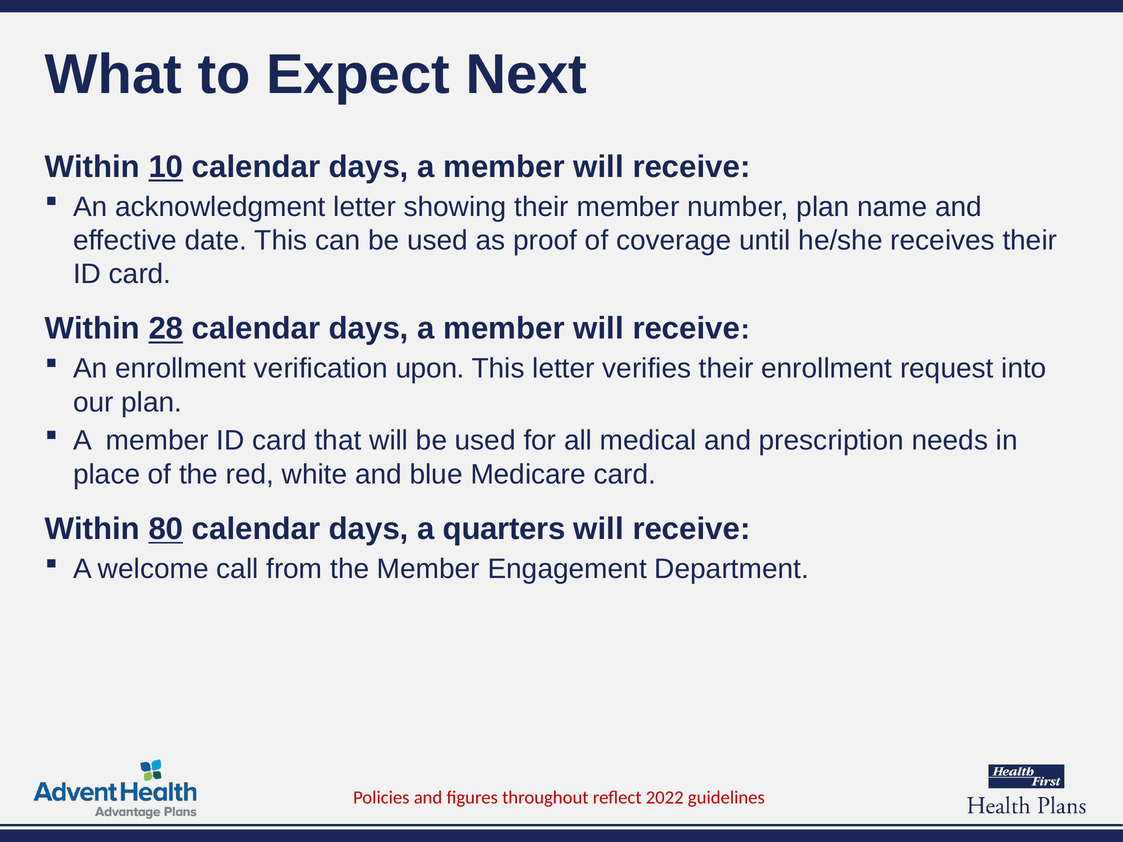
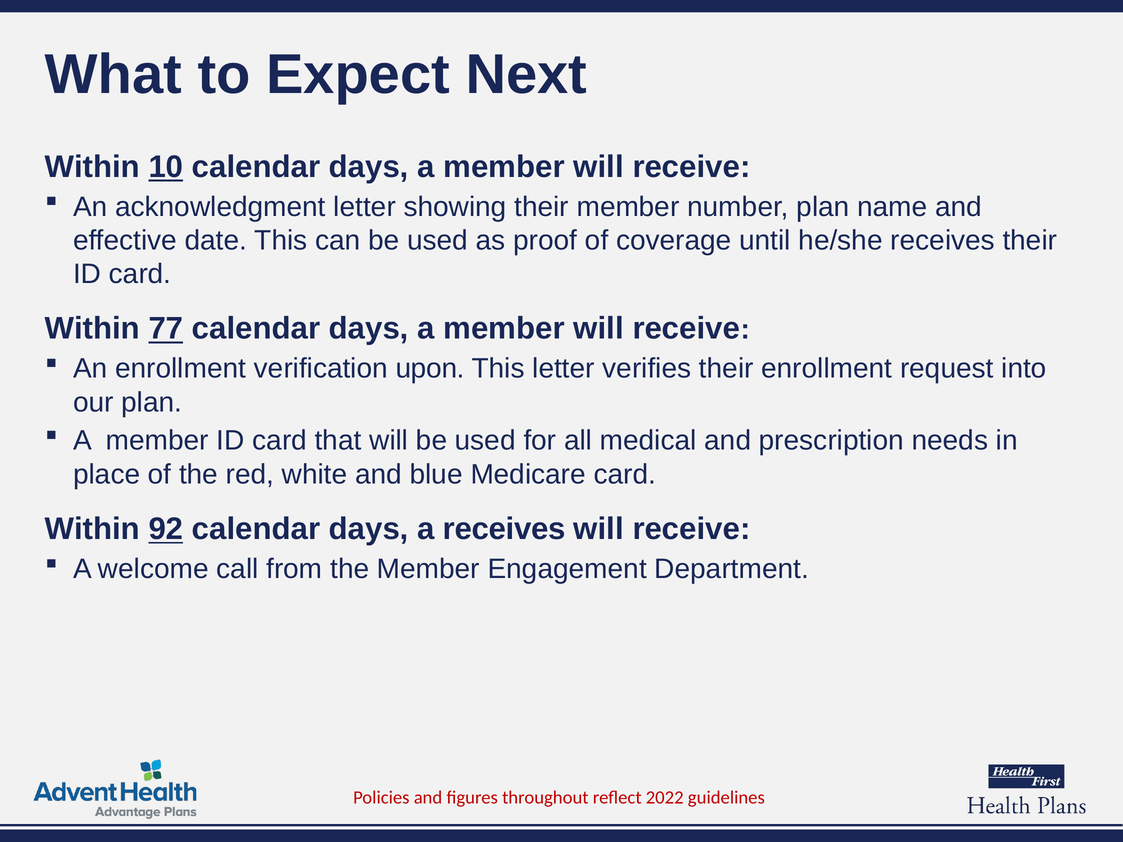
28: 28 -> 77
80: 80 -> 92
a quarters: quarters -> receives
